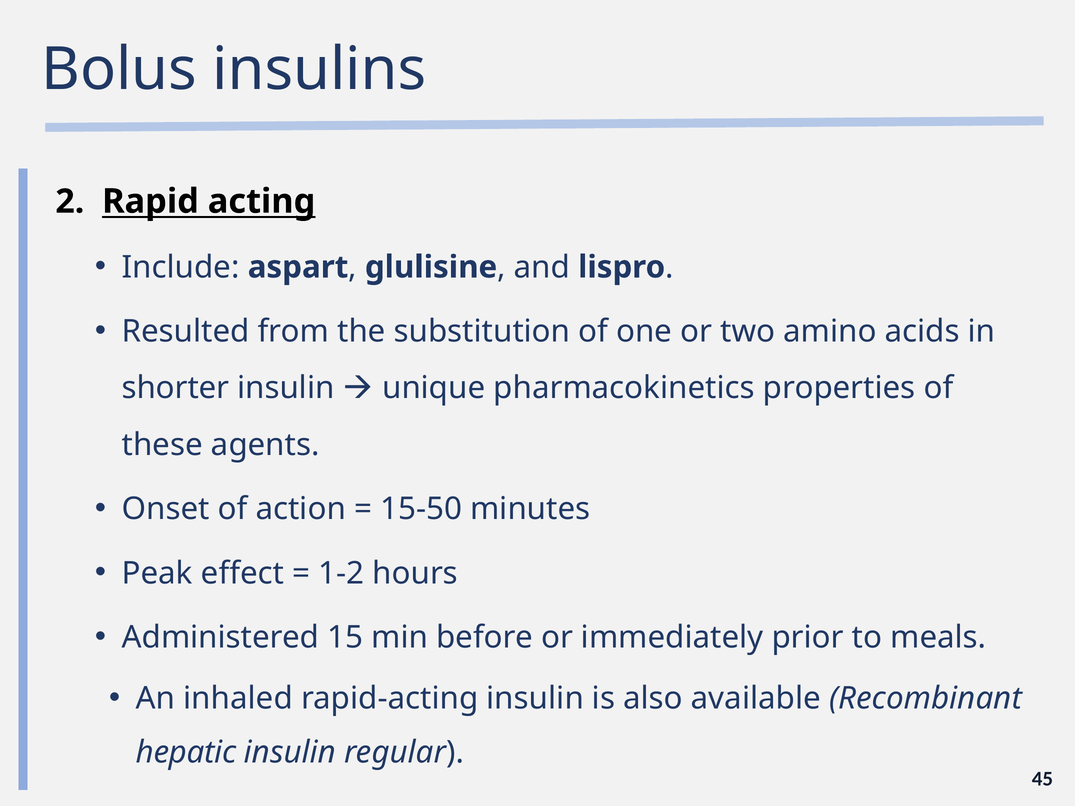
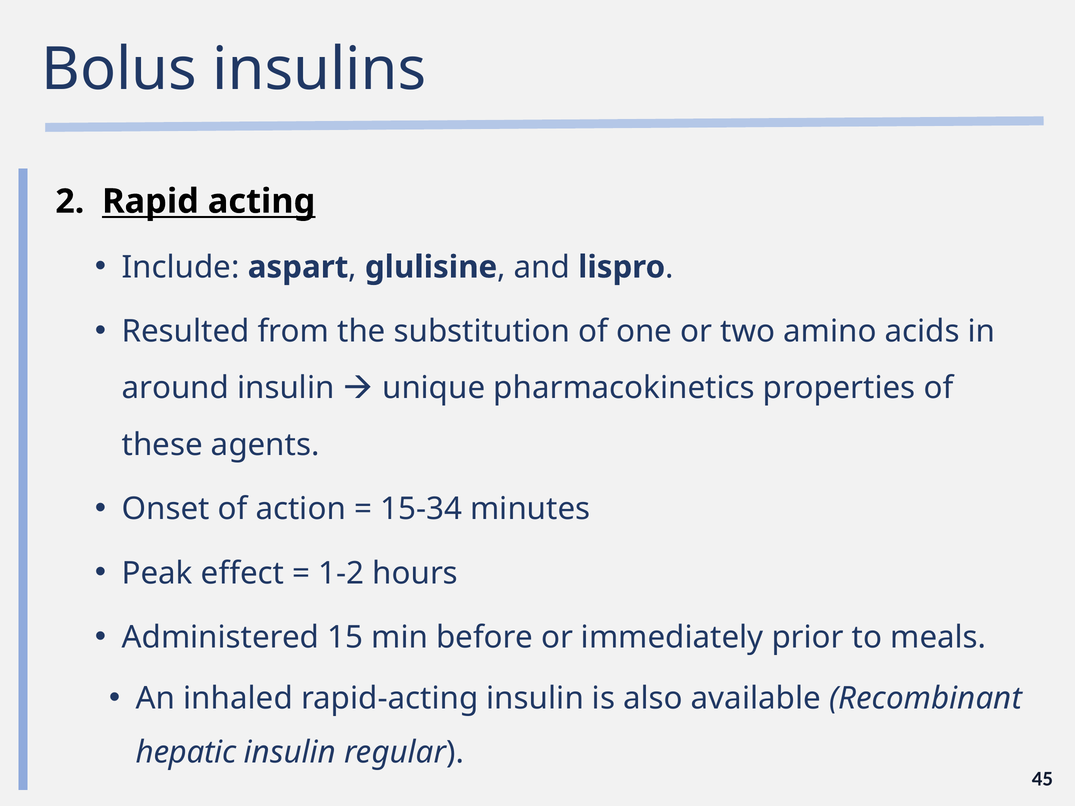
shorter: shorter -> around
15-50: 15-50 -> 15-34
